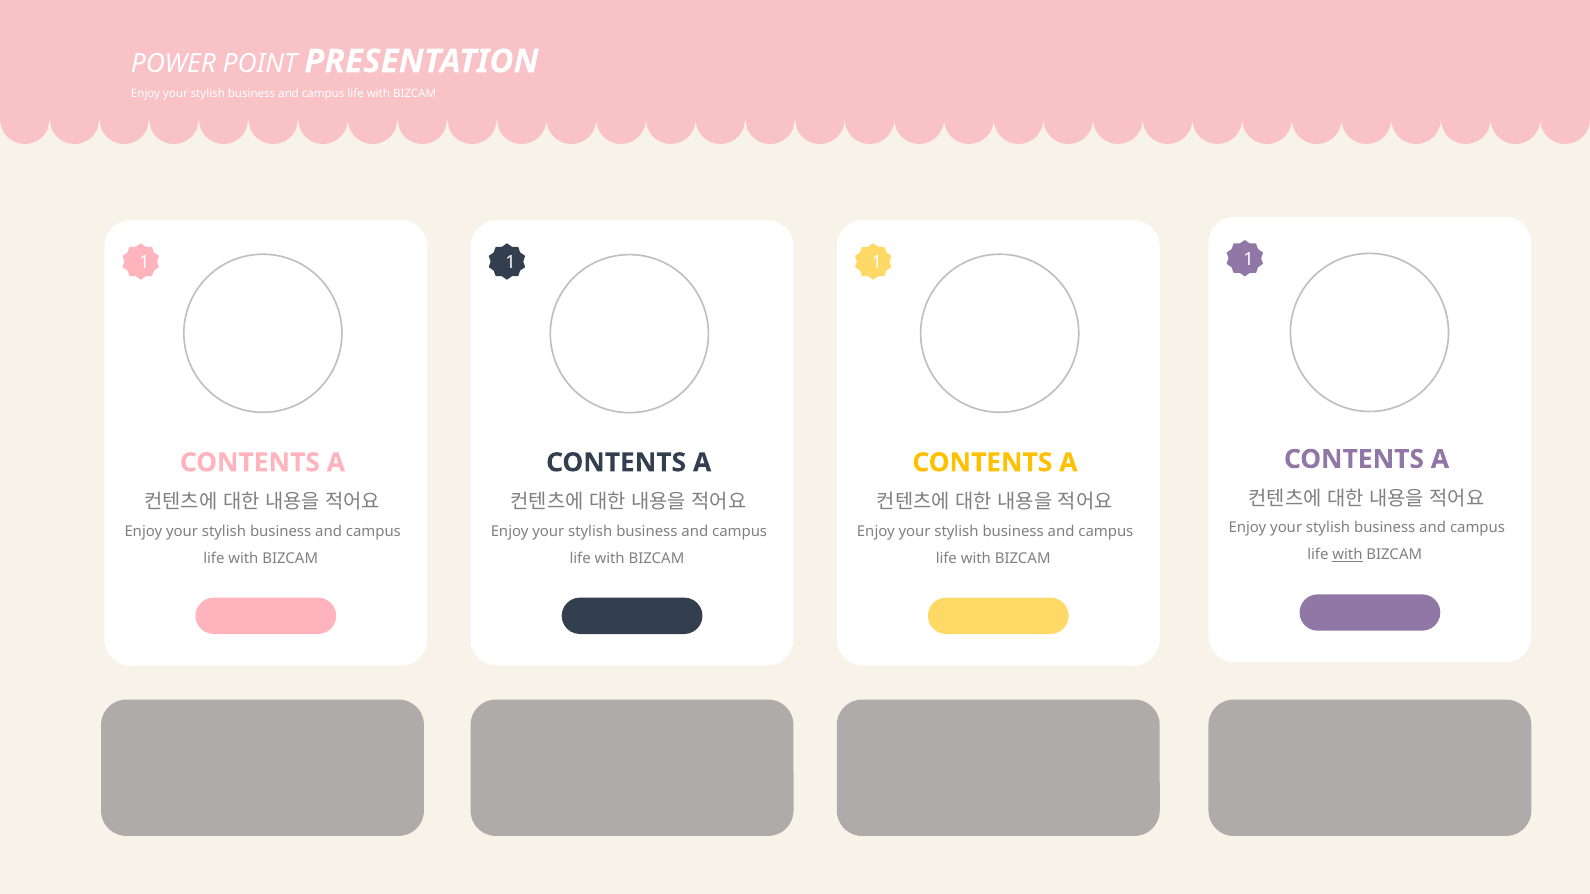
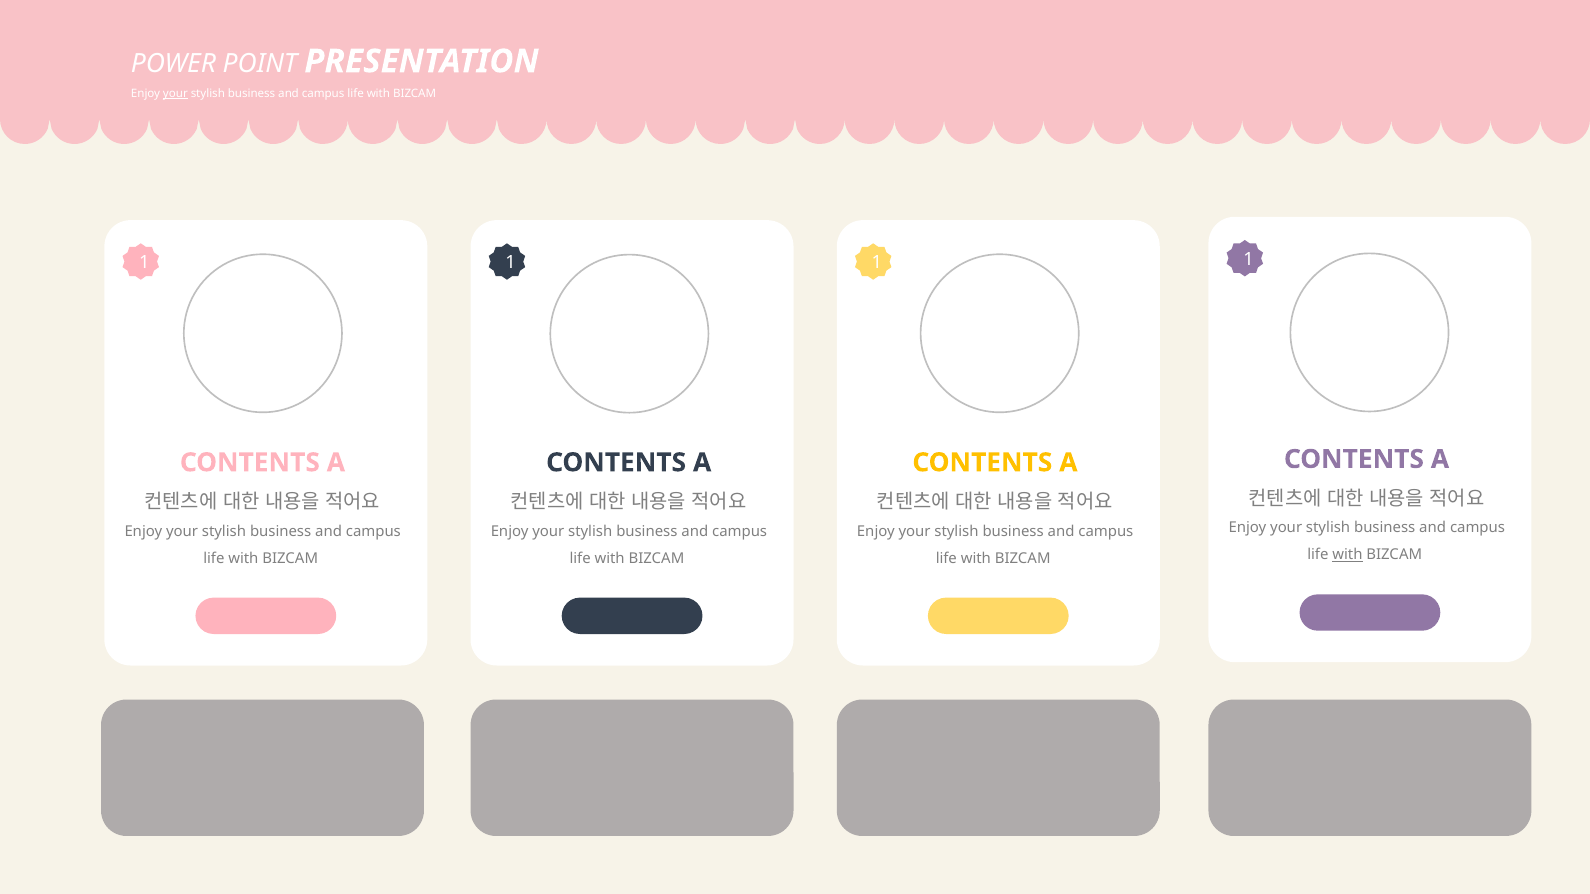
your at (175, 94) underline: none -> present
